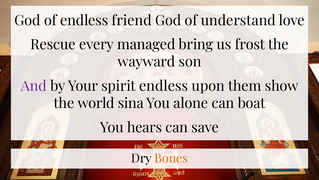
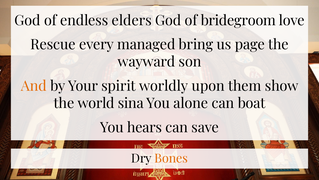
friend: friend -> elders
understand: understand -> bridegroom
frost: frost -> page
And colour: purple -> orange
spirit endless: endless -> worldly
